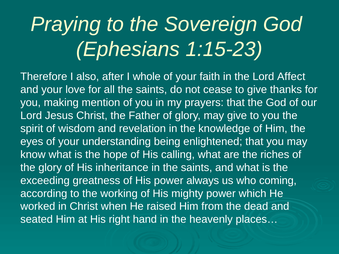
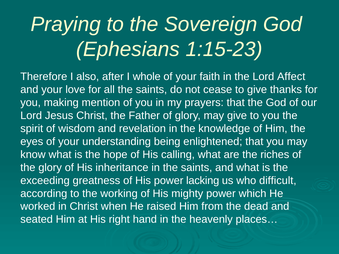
always: always -> lacking
coming: coming -> difficult
